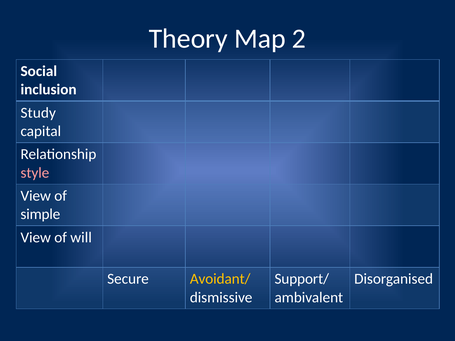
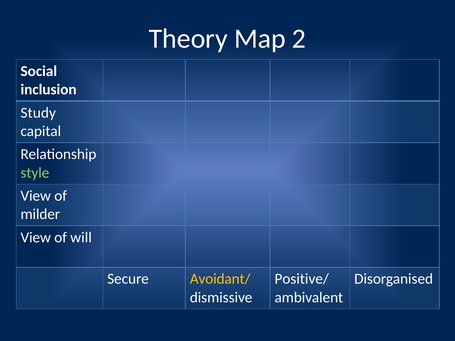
style colour: pink -> light green
simple: simple -> milder
Support/: Support/ -> Positive/
